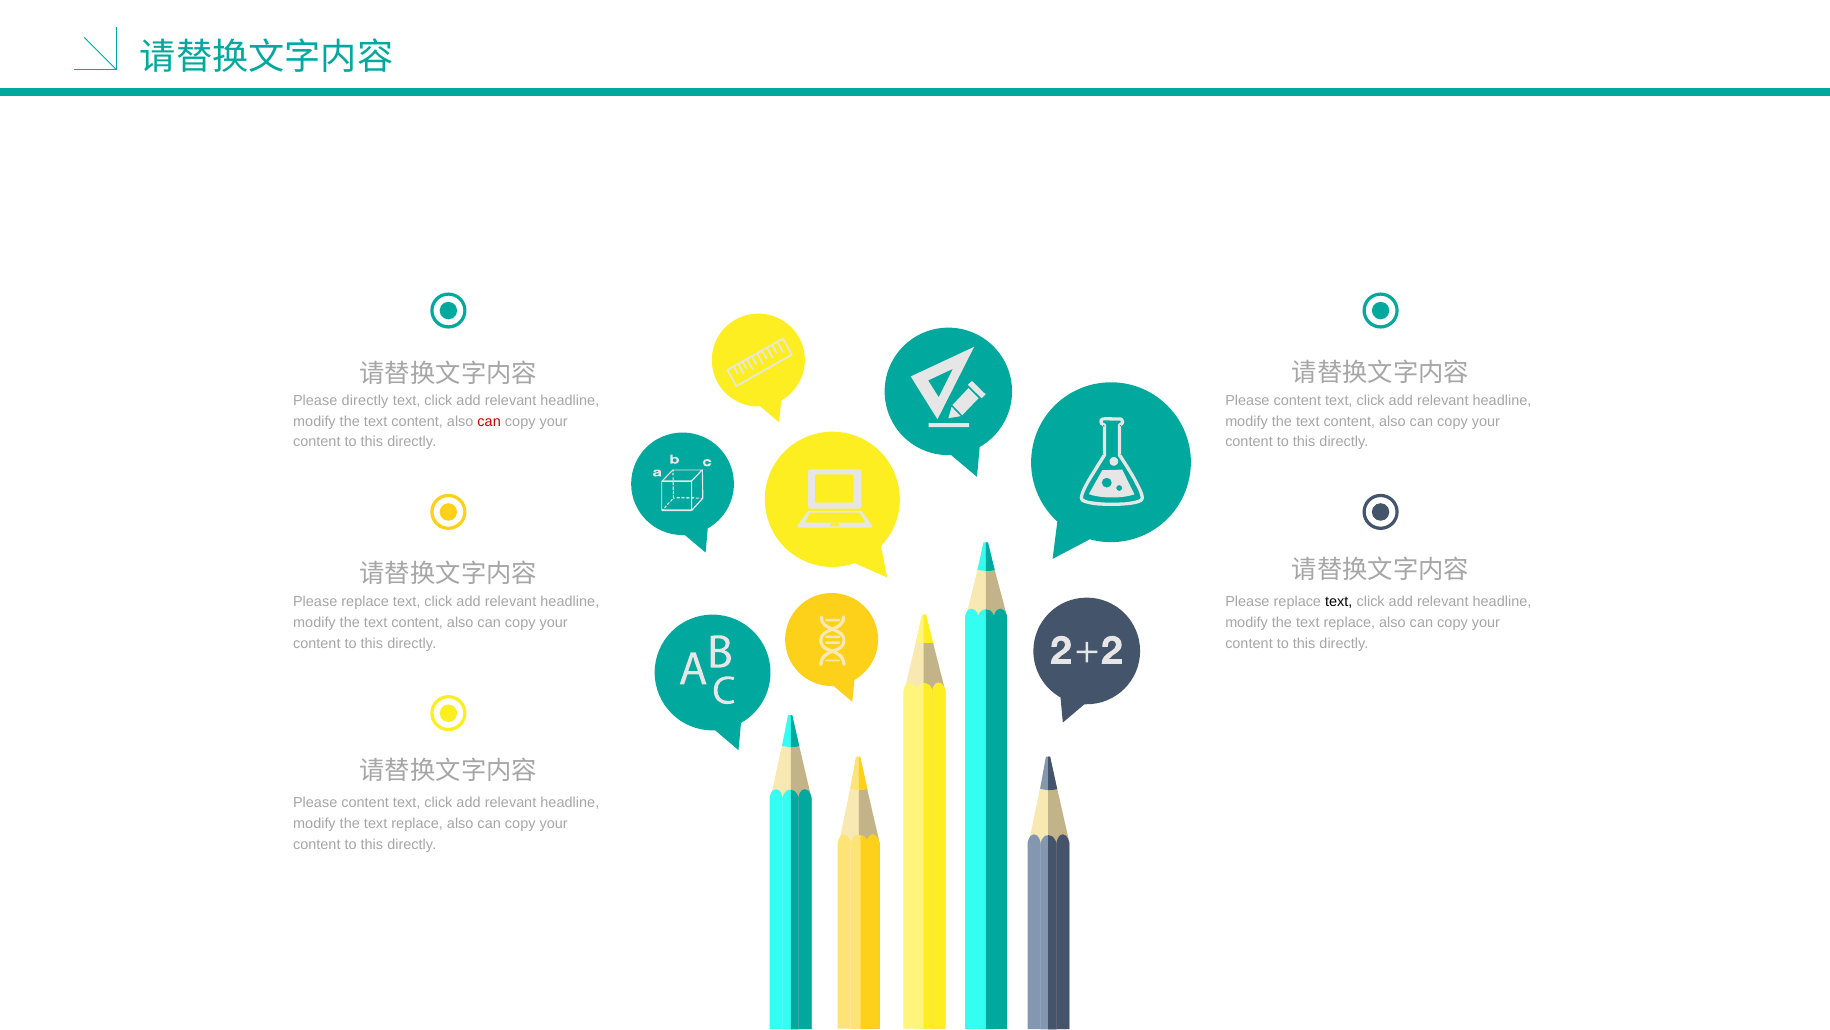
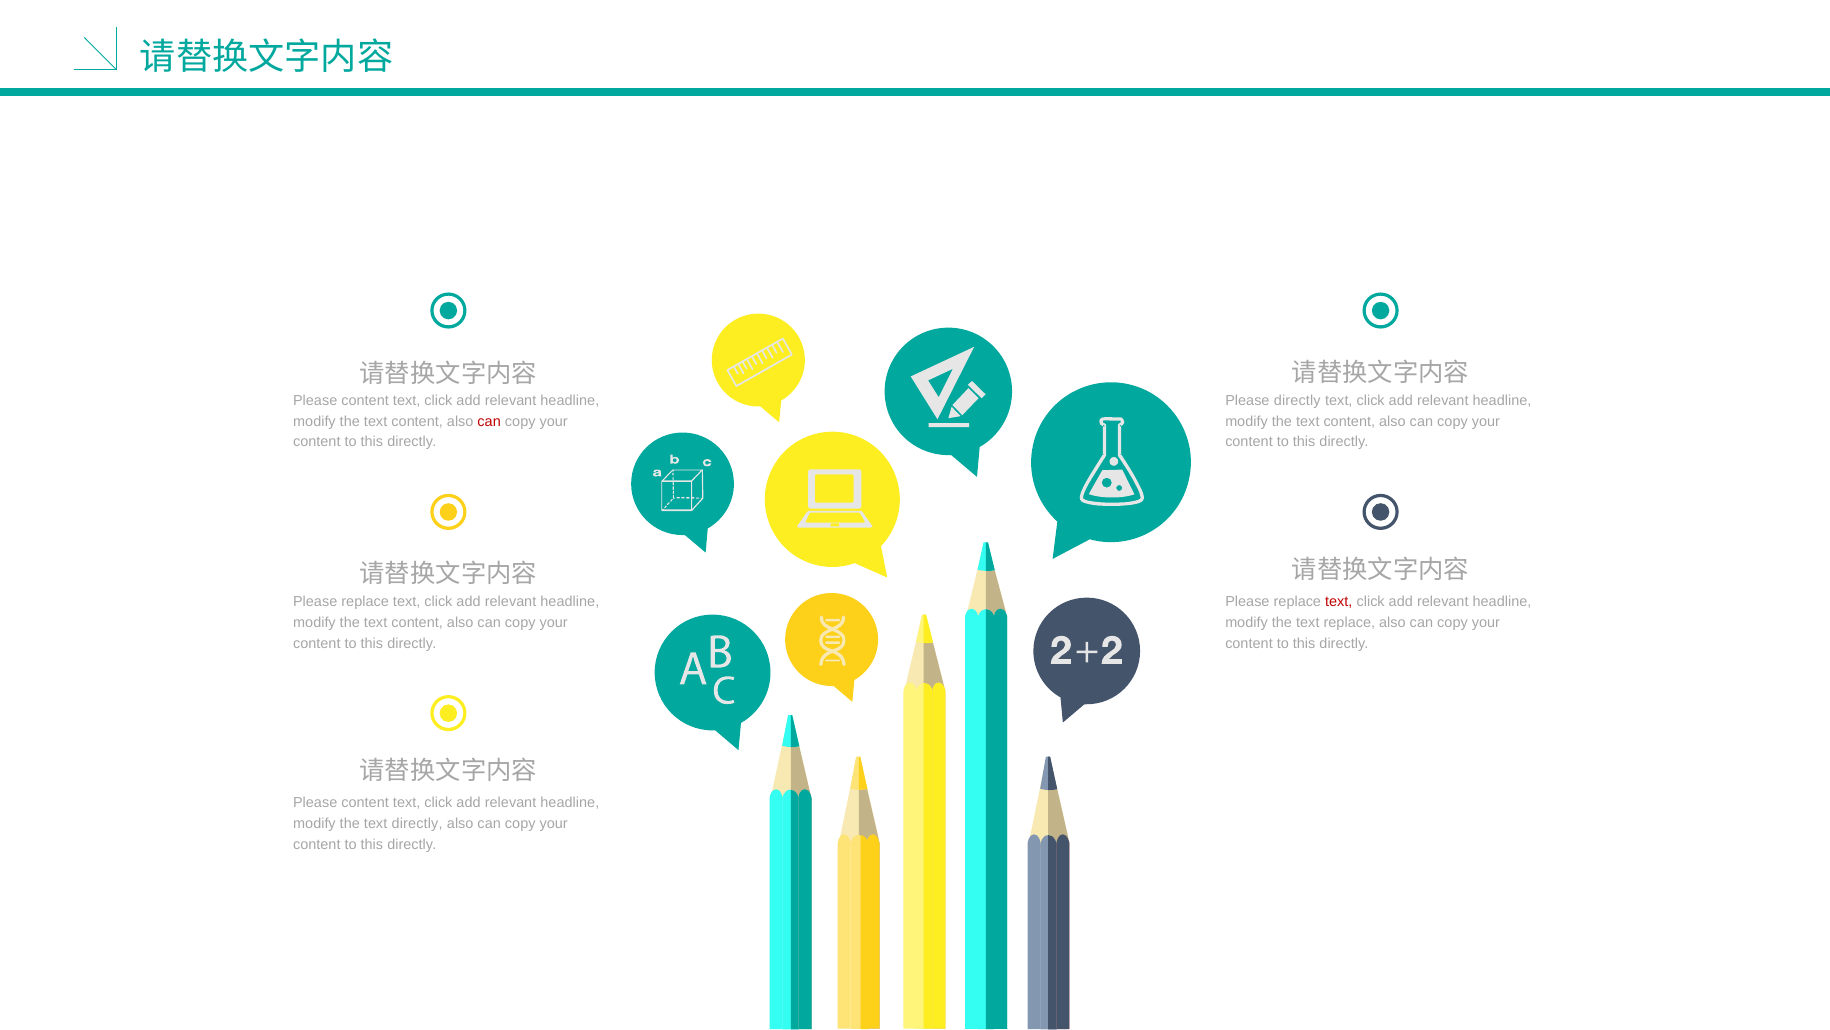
directly at (365, 400): directly -> content
content at (1297, 400): content -> directly
text at (1339, 602) colour: black -> red
replace at (417, 823): replace -> directly
